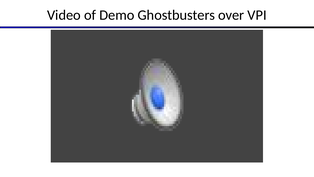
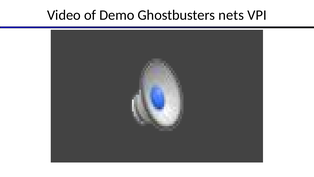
over: over -> nets
